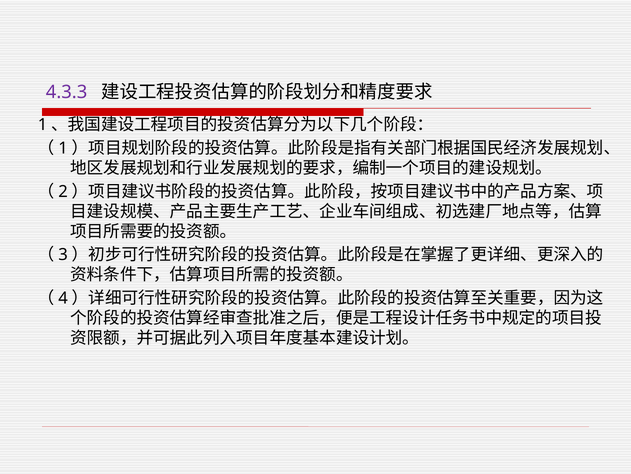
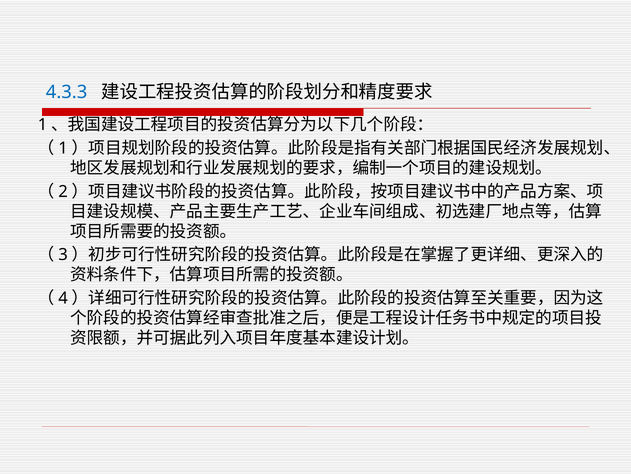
4.3.3 colour: purple -> blue
